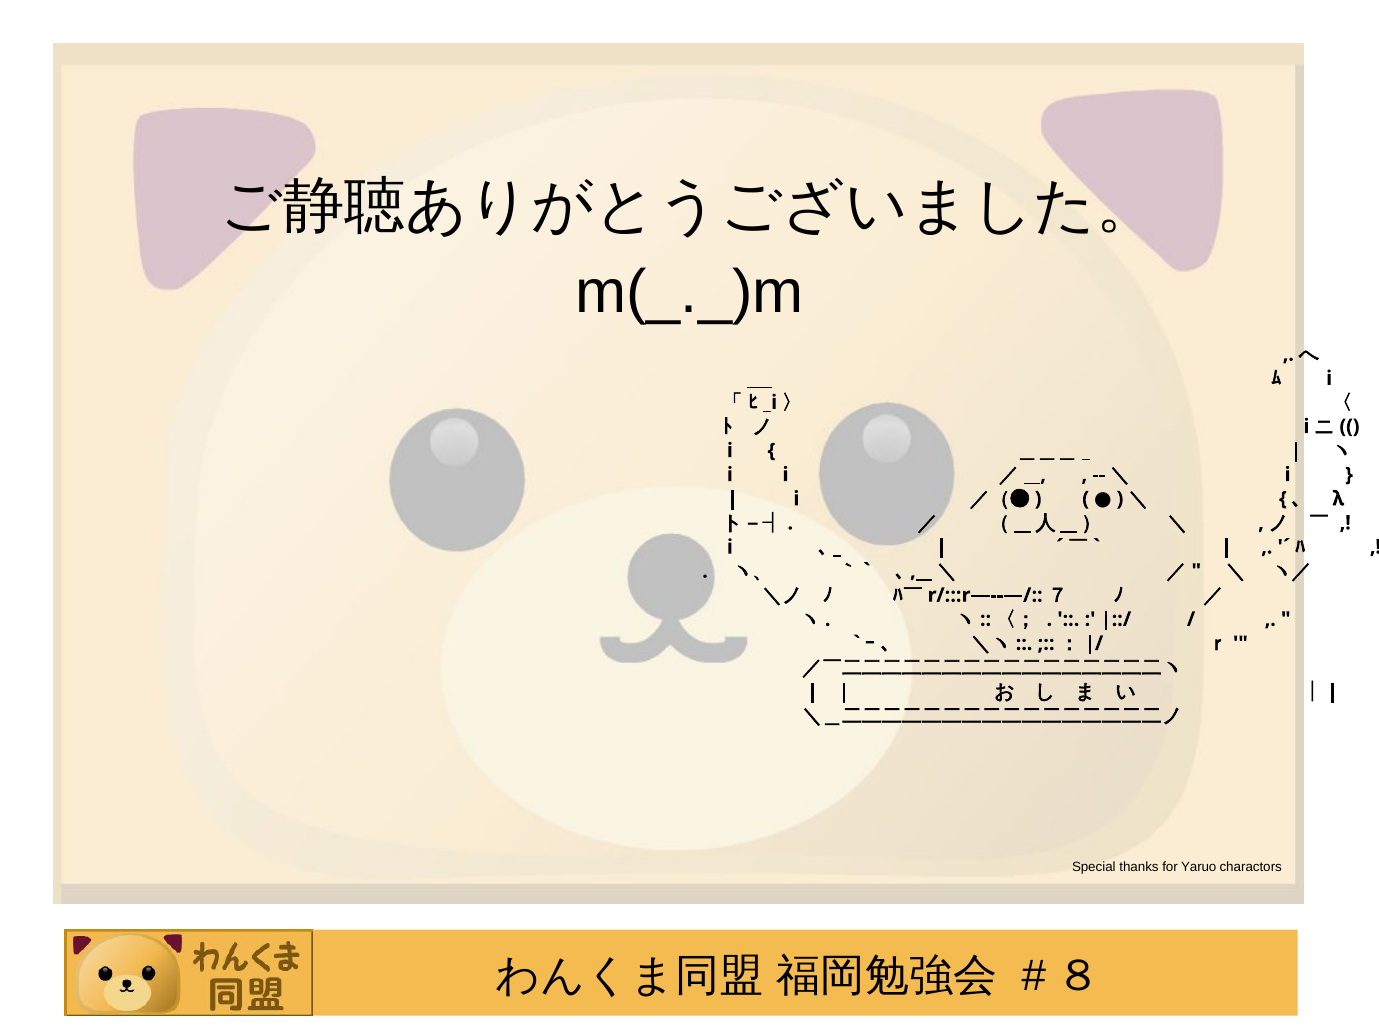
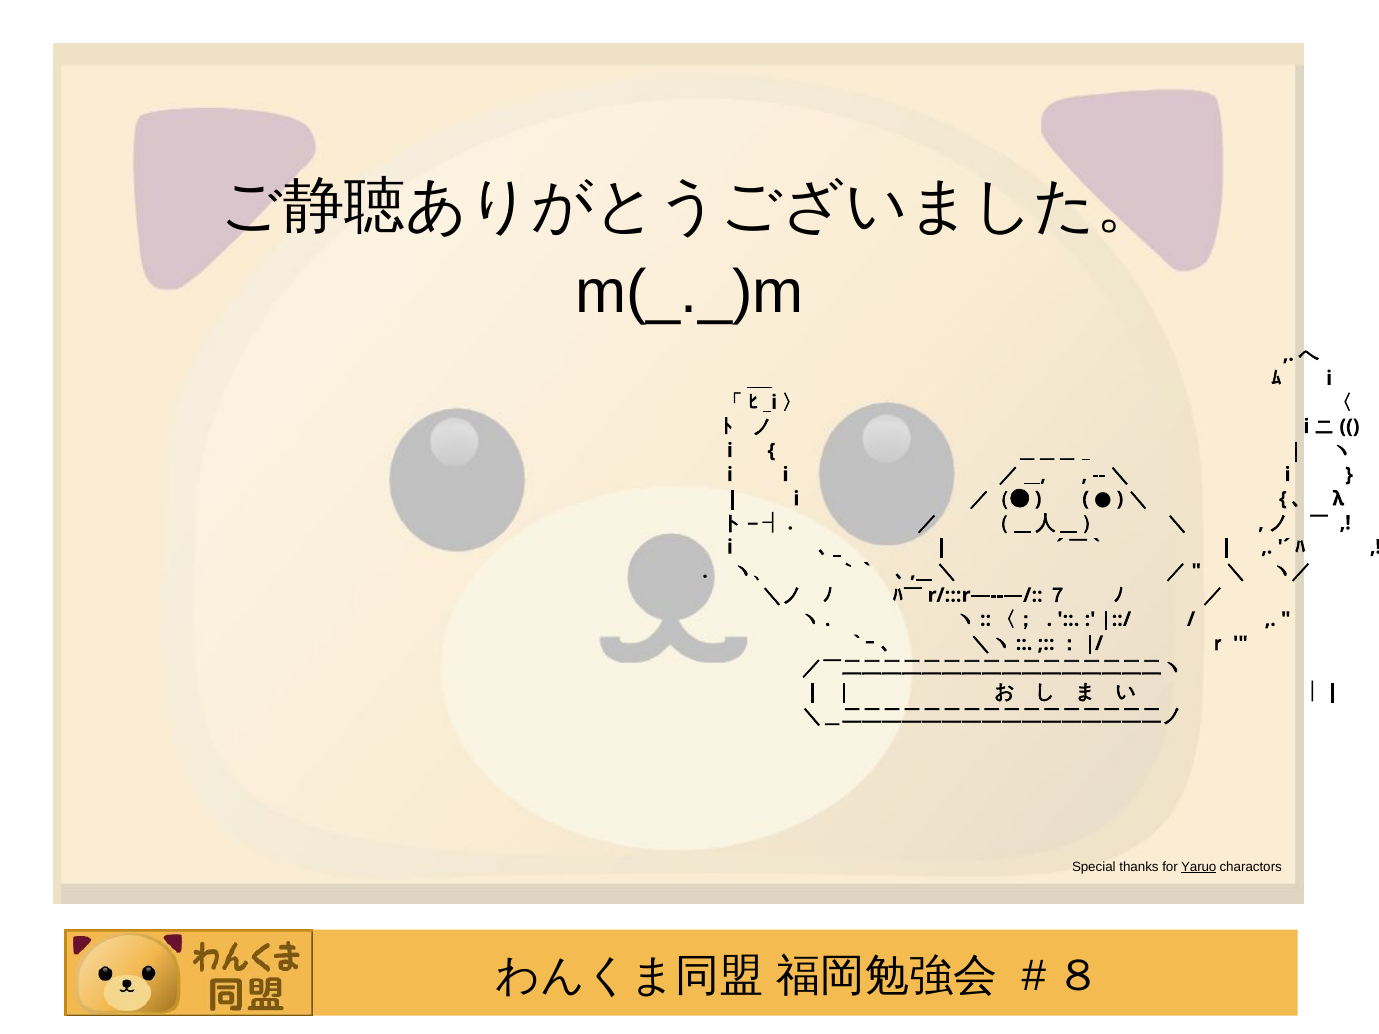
Yaruo underline: none -> present
